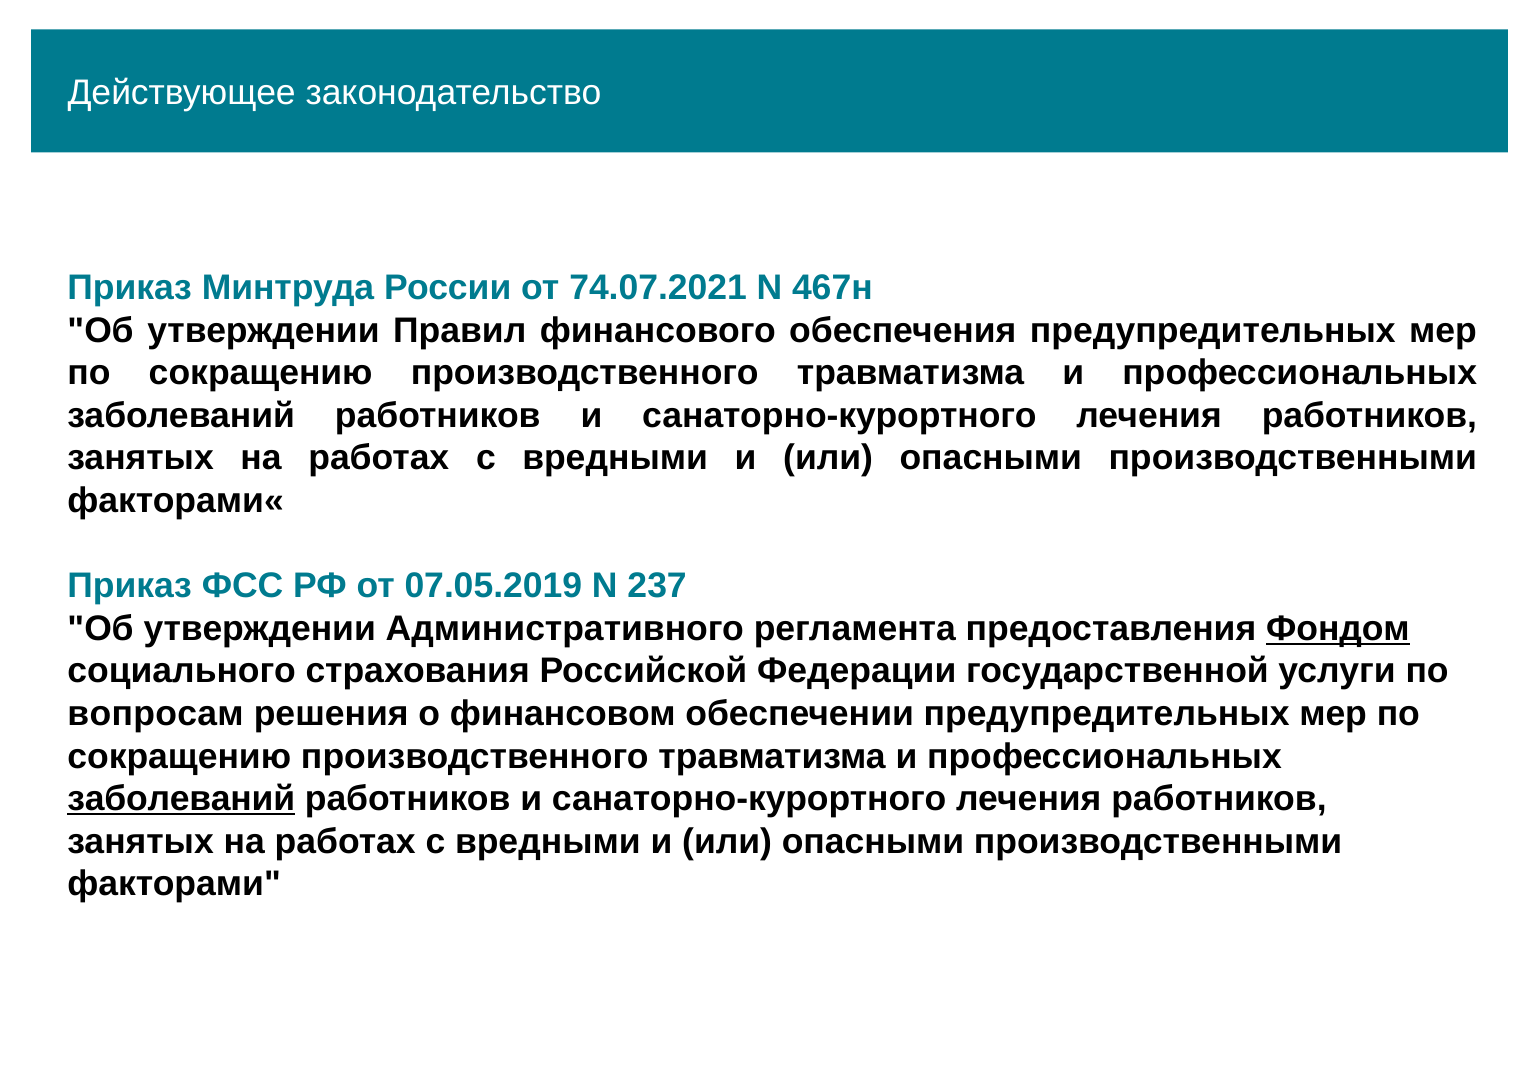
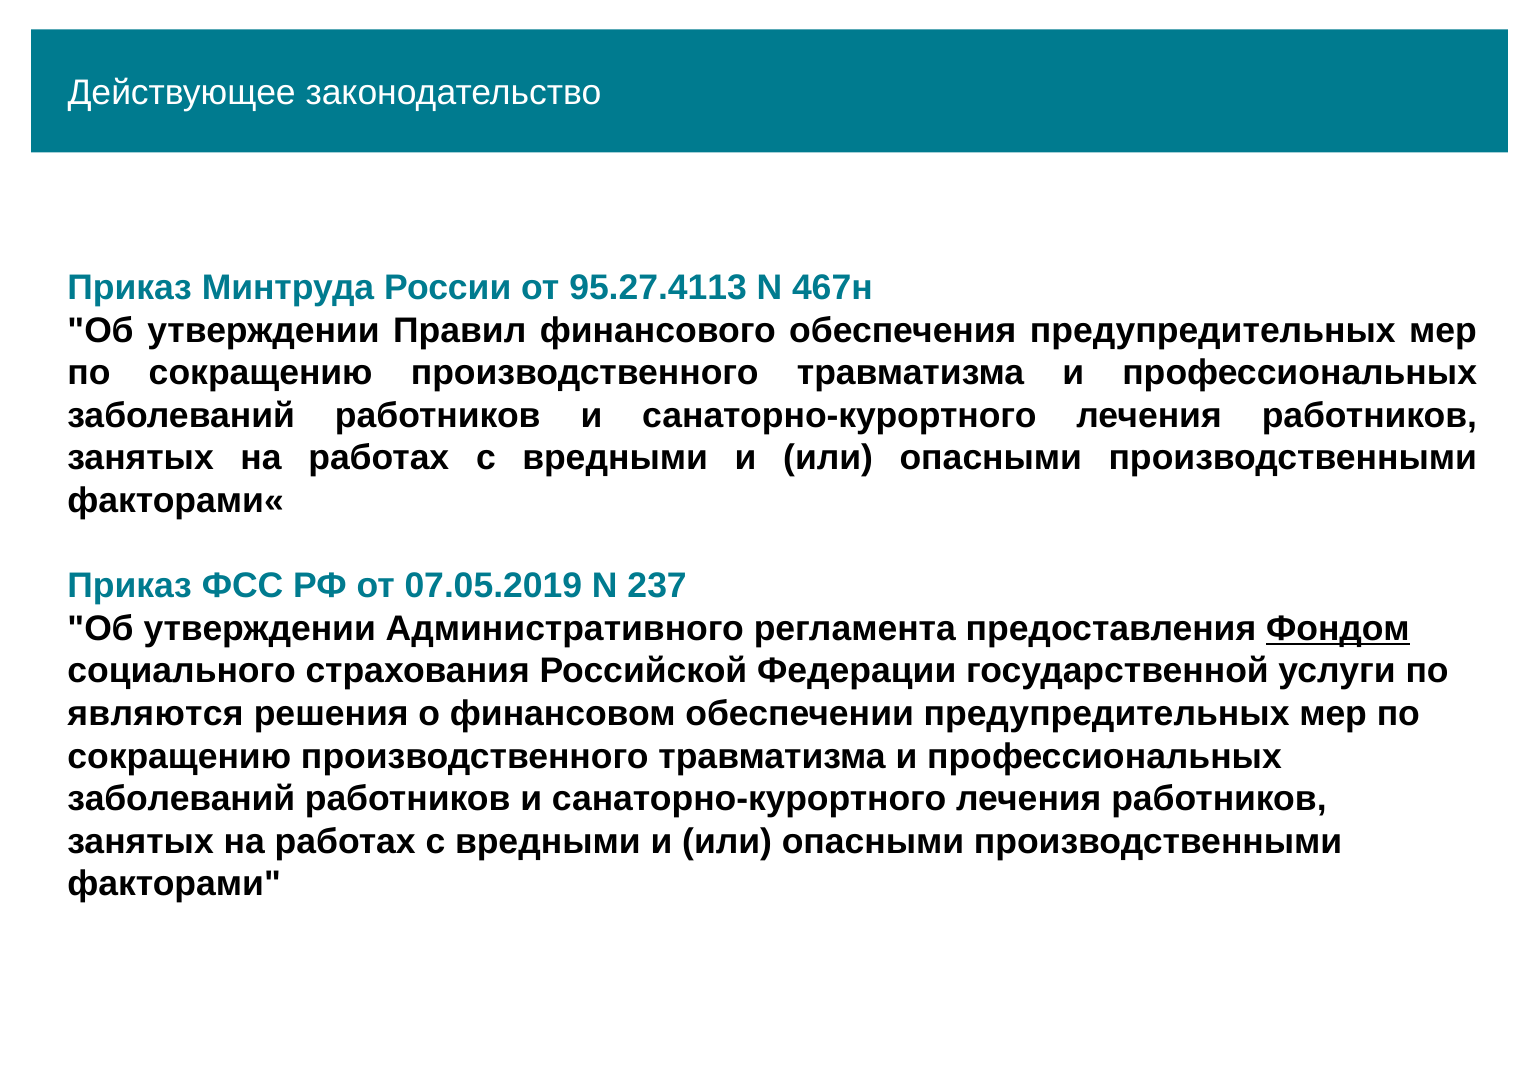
74.07.2021: 74.07.2021 -> 95.27.4113
вопросам: вопросам -> являются
заболеваний at (181, 799) underline: present -> none
